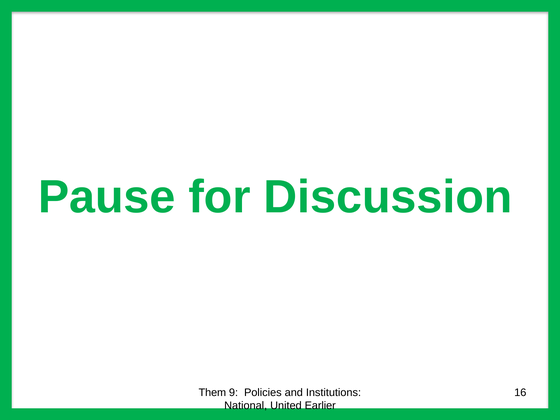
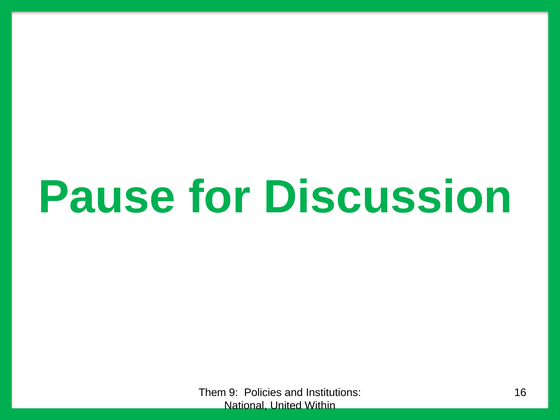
Earlier: Earlier -> Within
